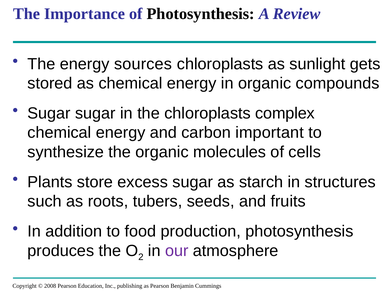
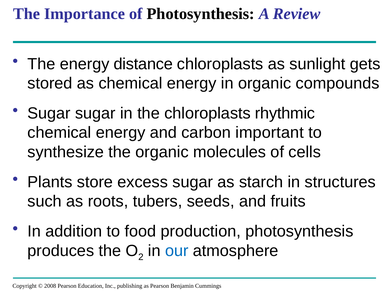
sources: sources -> distance
complex: complex -> rhythmic
our colour: purple -> blue
